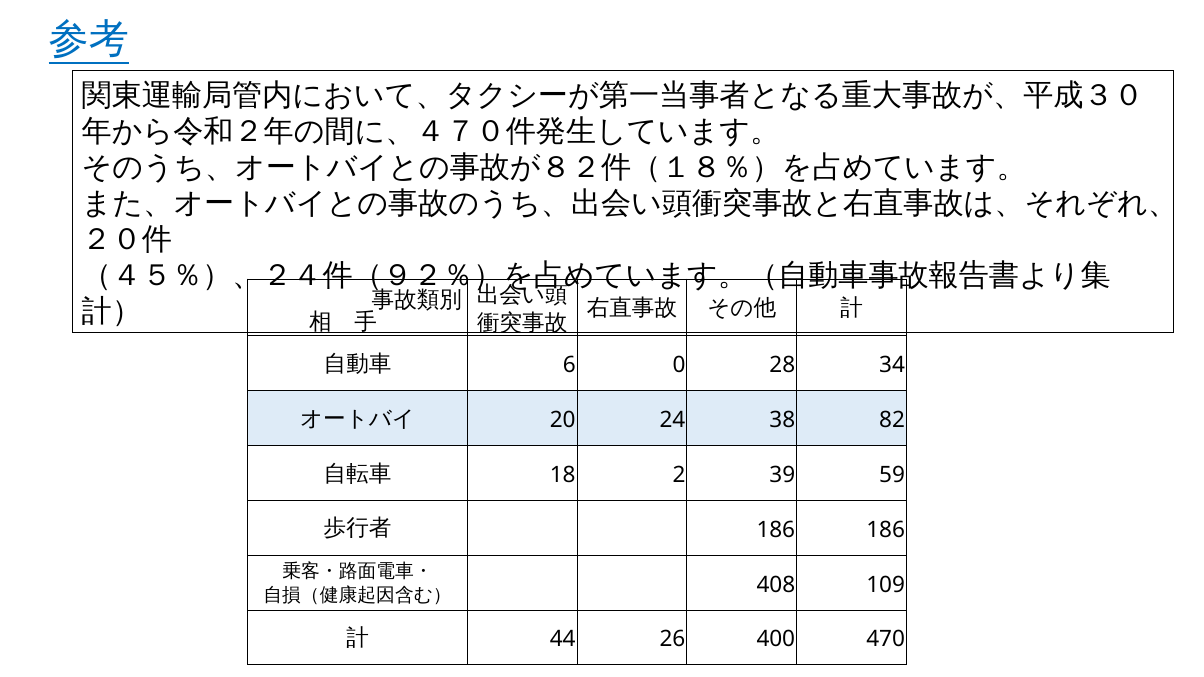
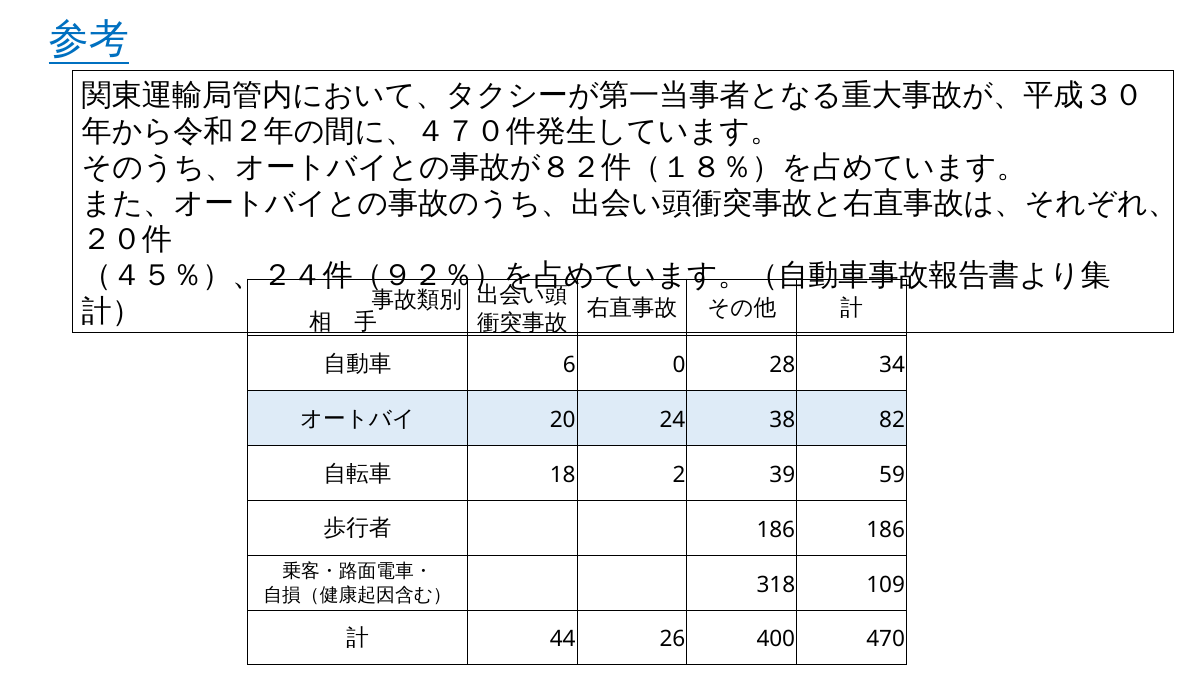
408: 408 -> 318
